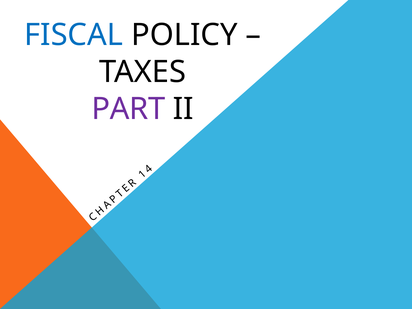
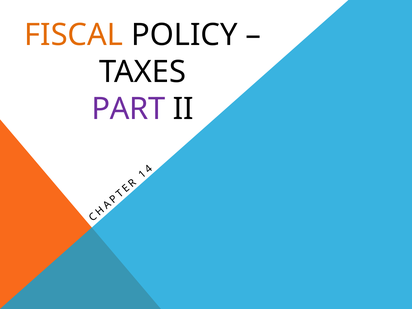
FISCAL colour: blue -> orange
